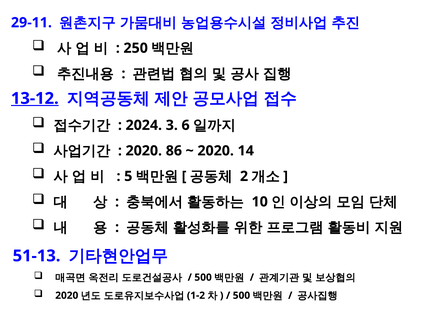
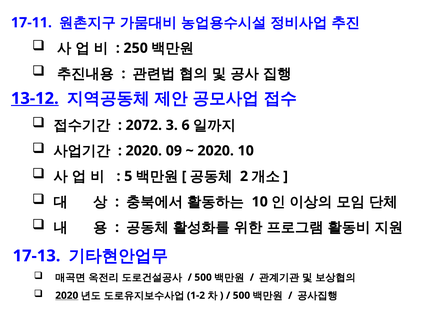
29-11: 29-11 -> 17-11
2024: 2024 -> 2072
86: 86 -> 09
2020 14: 14 -> 10
51-13: 51-13 -> 17-13
2020 at (67, 296) underline: none -> present
